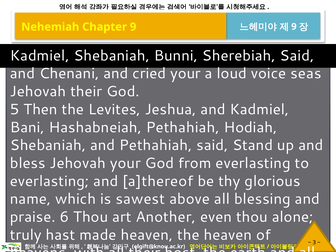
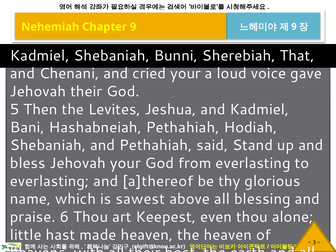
Sherebiah Said: Said -> That
seas: seas -> gave
Another: Another -> Keepest
truly: truly -> little
